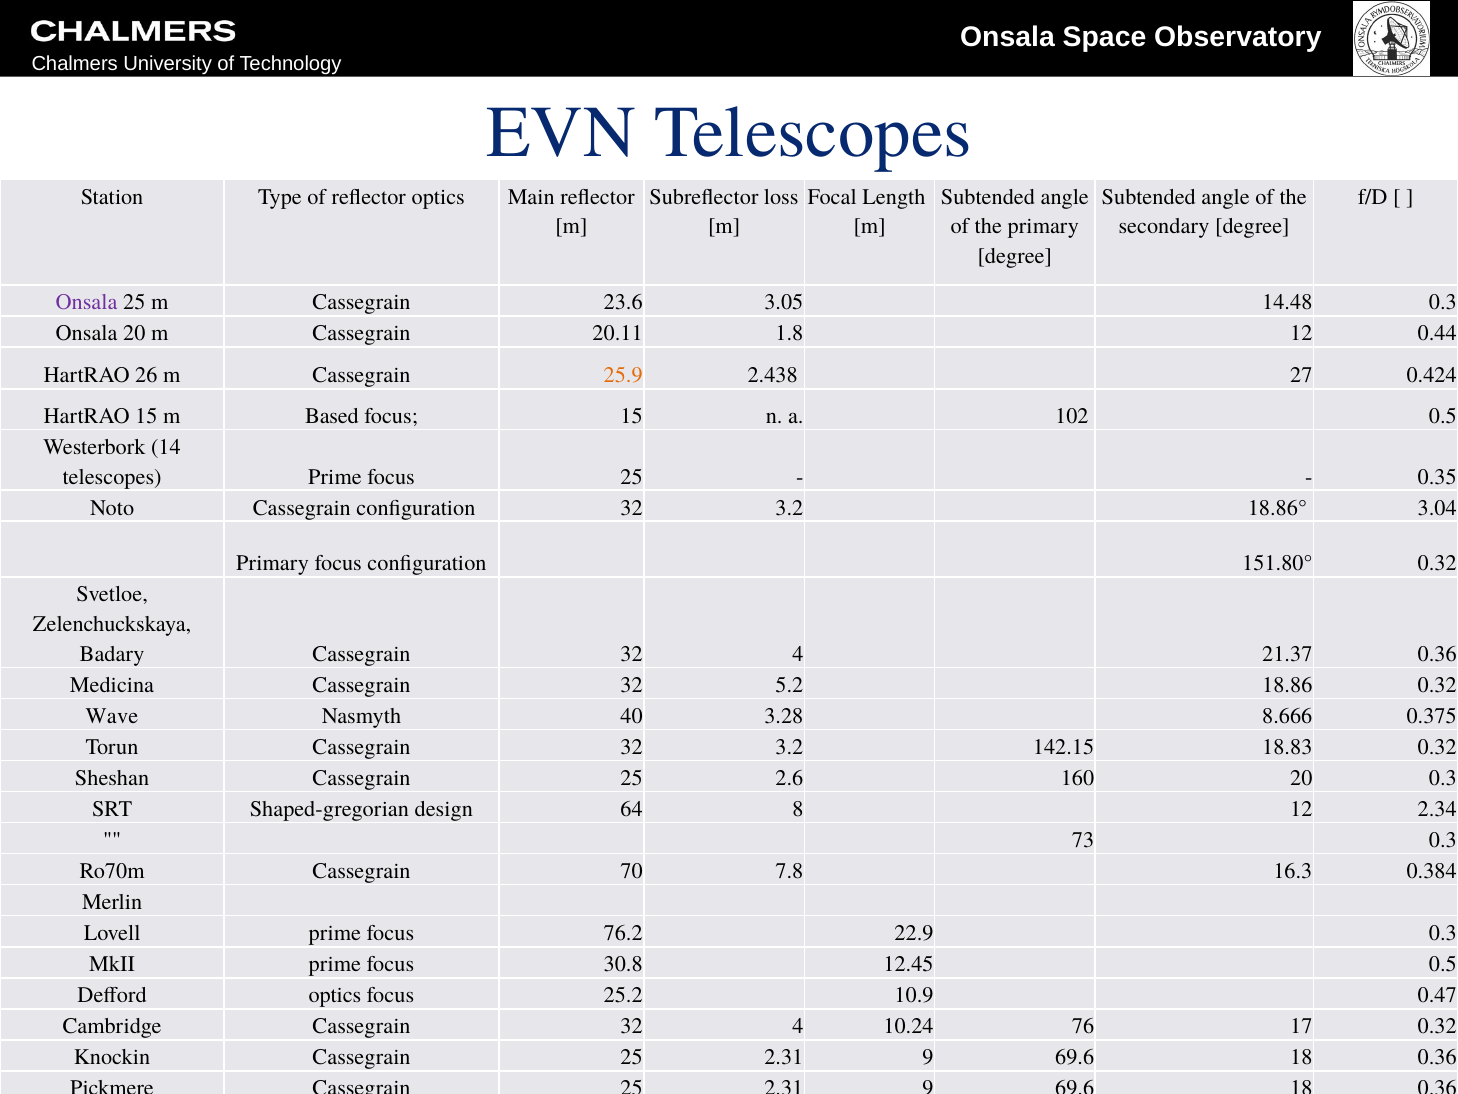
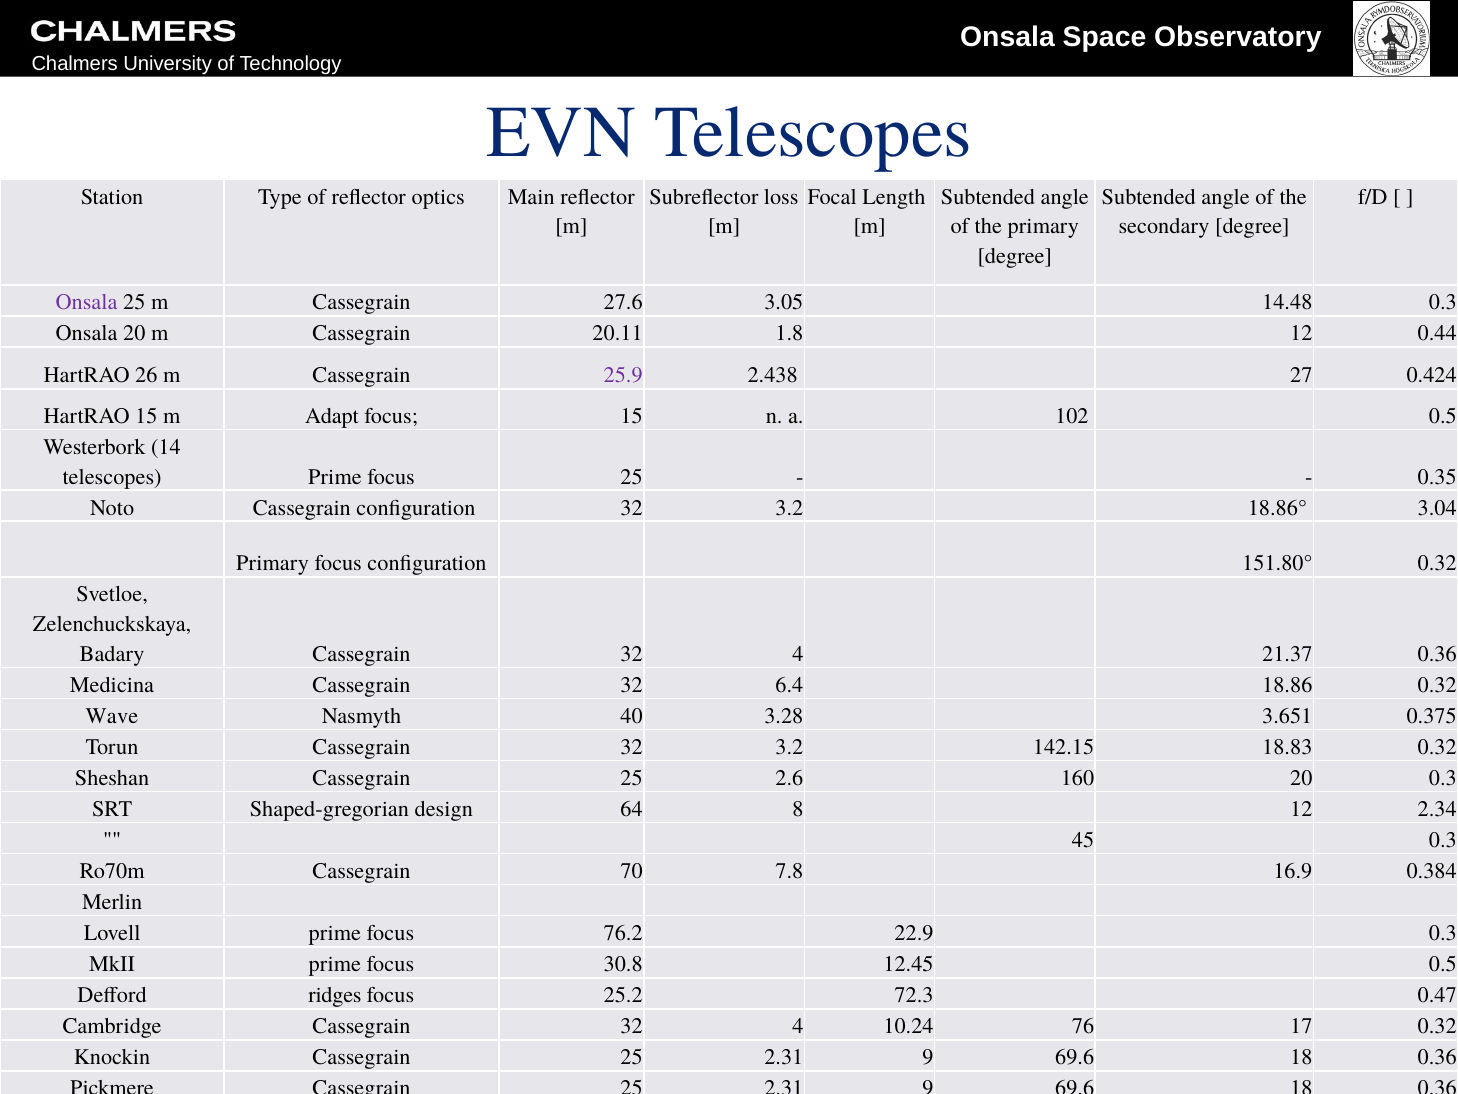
23.6: 23.6 -> 27.6
25.9 colour: orange -> purple
Based: Based -> Adapt
5.2: 5.2 -> 6.4
8.666: 8.666 -> 3.651
73: 73 -> 45
16.3: 16.3 -> 16.9
Defford optics: optics -> ridges
10.9: 10.9 -> 72.3
